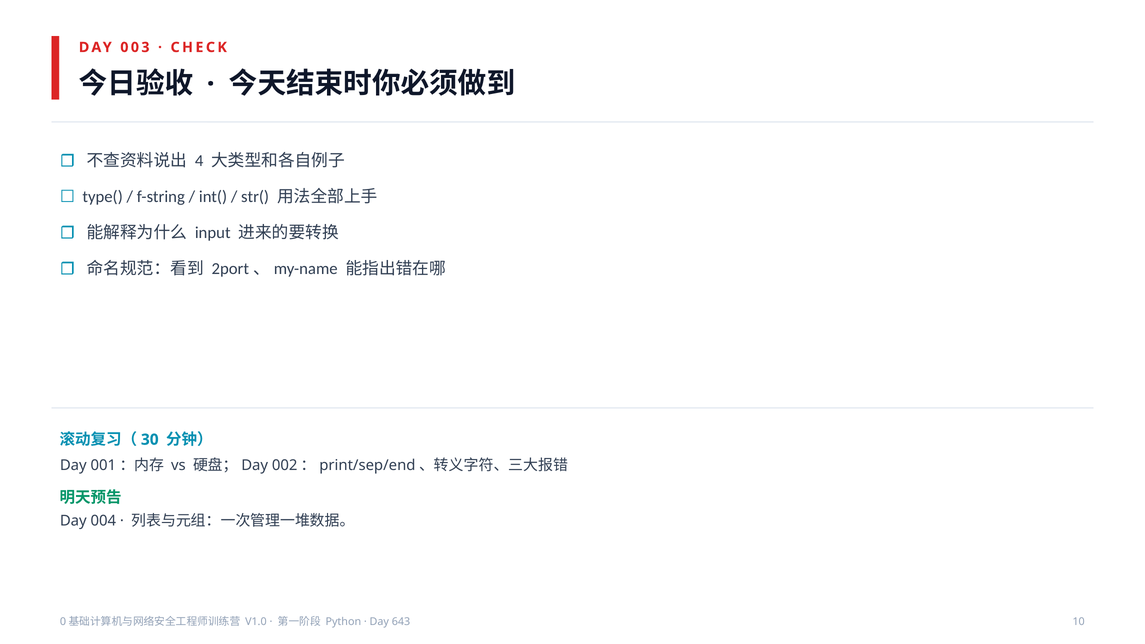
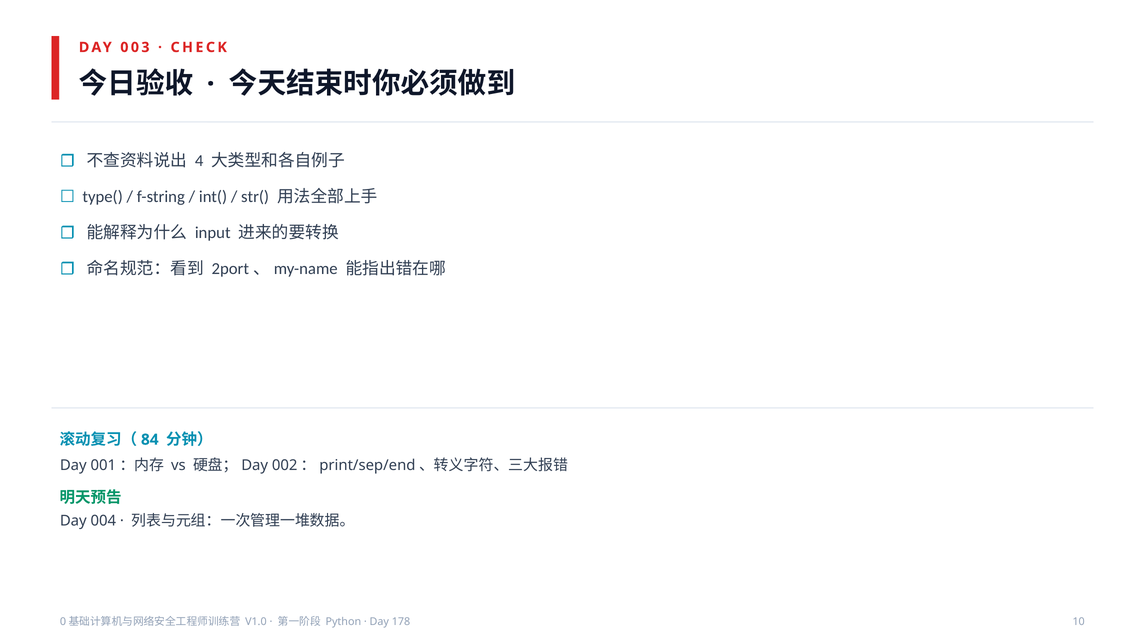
30: 30 -> 84
643: 643 -> 178
